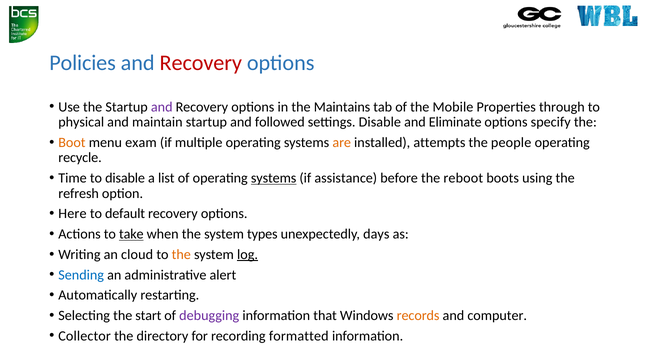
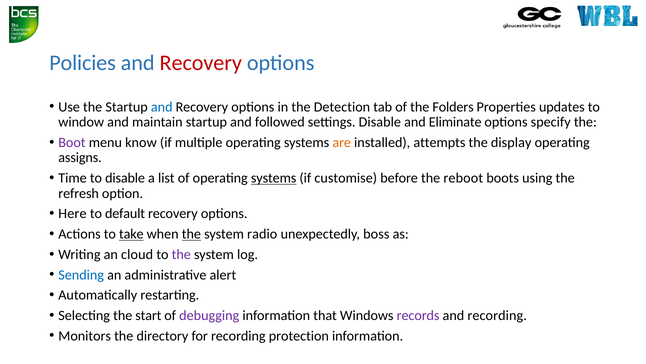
and at (162, 107) colour: purple -> blue
Maintains: Maintains -> Detection
Mobile: Mobile -> Folders
through: through -> updates
physical: physical -> window
Boot colour: orange -> purple
exam: exam -> know
people: people -> display
recycle: recycle -> assigns
assistance: assistance -> customise
the at (191, 234) underline: none -> present
types: types -> radio
days: days -> boss
the at (181, 254) colour: orange -> purple
log underline: present -> none
records colour: orange -> purple
and computer: computer -> recording
Collector: Collector -> Monitors
formatted: formatted -> protection
